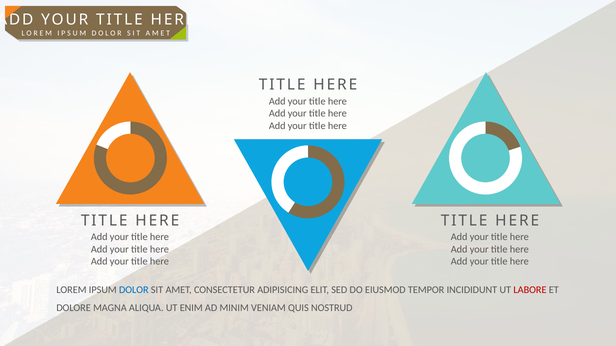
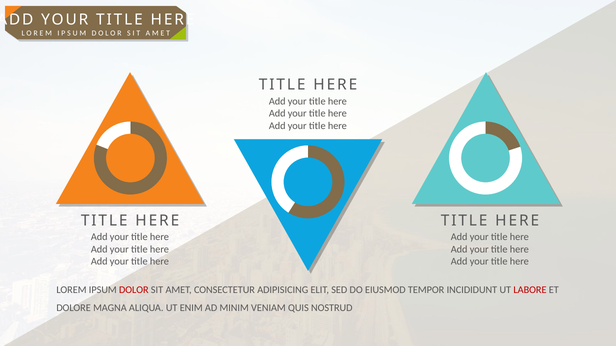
DOLOR colour: blue -> red
